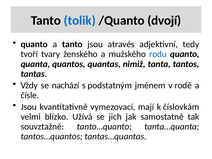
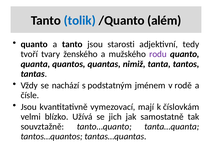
dvojí: dvojí -> além
através: através -> starosti
rodu colour: blue -> purple
